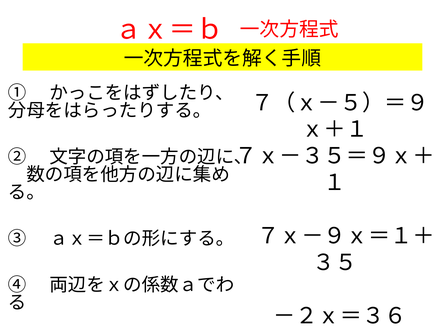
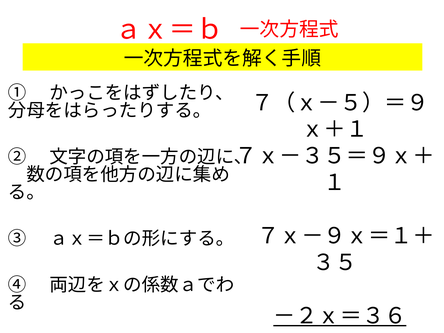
－２ｘ＝３６ underline: none -> present
